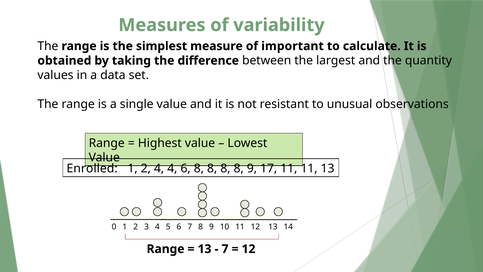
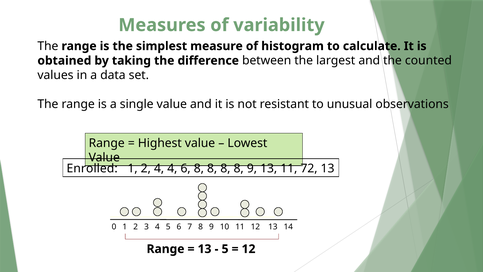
important: important -> histogram
quantity: quantity -> counted
9 17: 17 -> 13
11 11: 11 -> 72
7 at (225, 249): 7 -> 5
